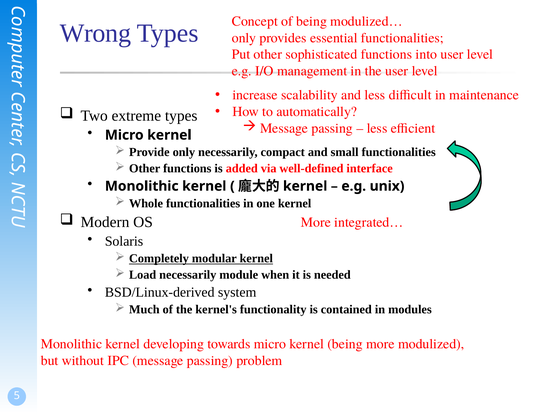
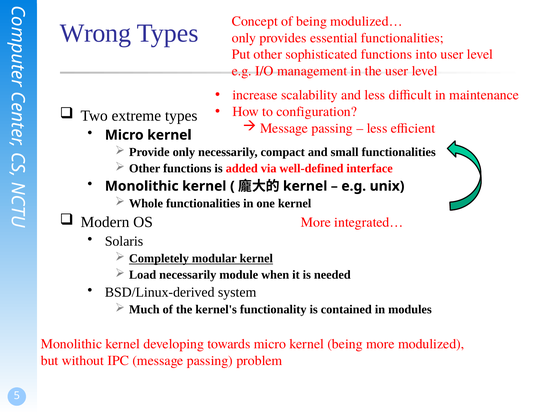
automatically: automatically -> configuration
